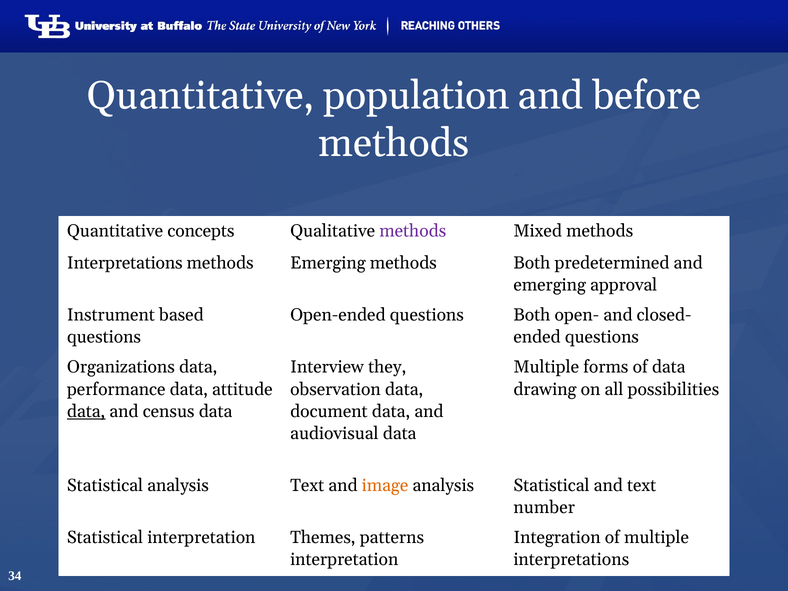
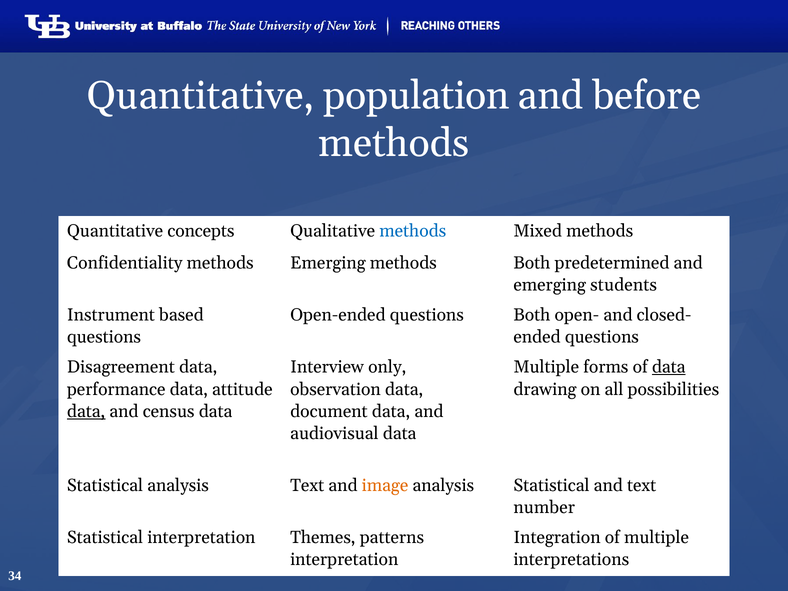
methods at (413, 231) colour: purple -> blue
Interpretations at (125, 263): Interpretations -> Confidentiality
approval: approval -> students
Organizations: Organizations -> Disagreement
they: they -> only
data at (669, 367) underline: none -> present
